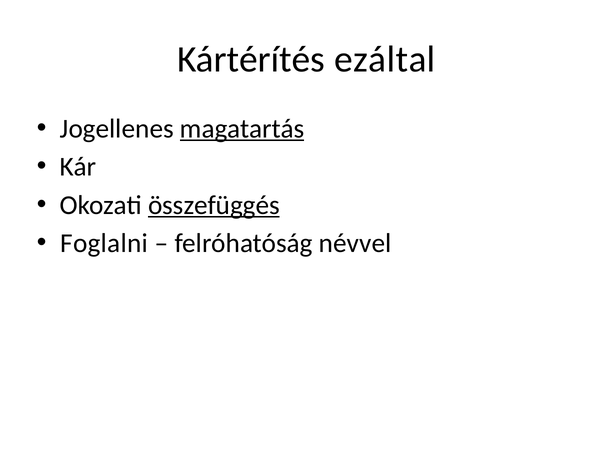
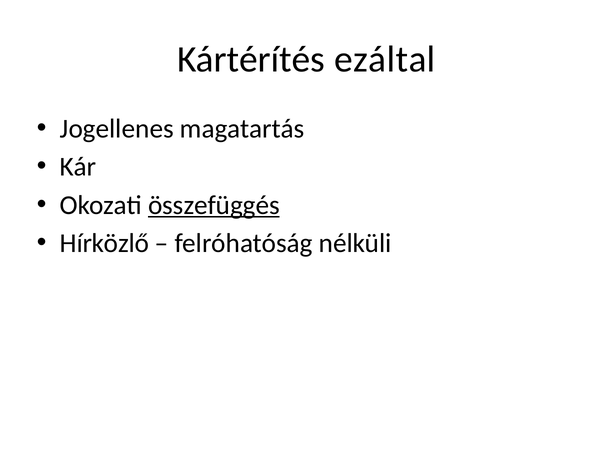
magatartás underline: present -> none
Foglalni: Foglalni -> Hírközlő
névvel: névvel -> nélküli
